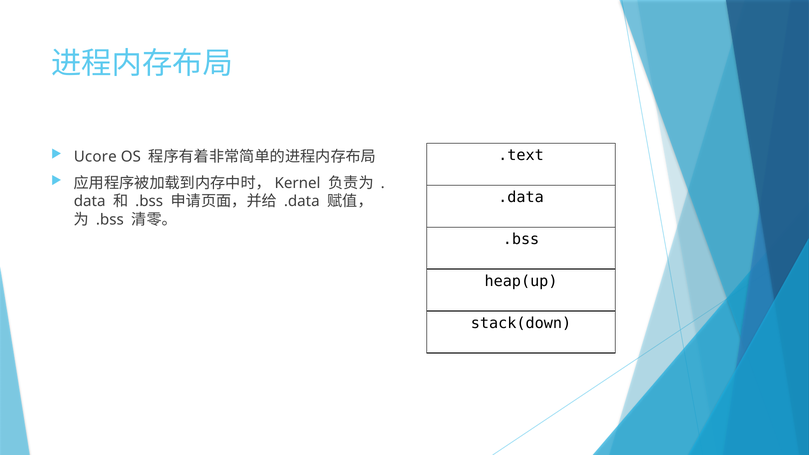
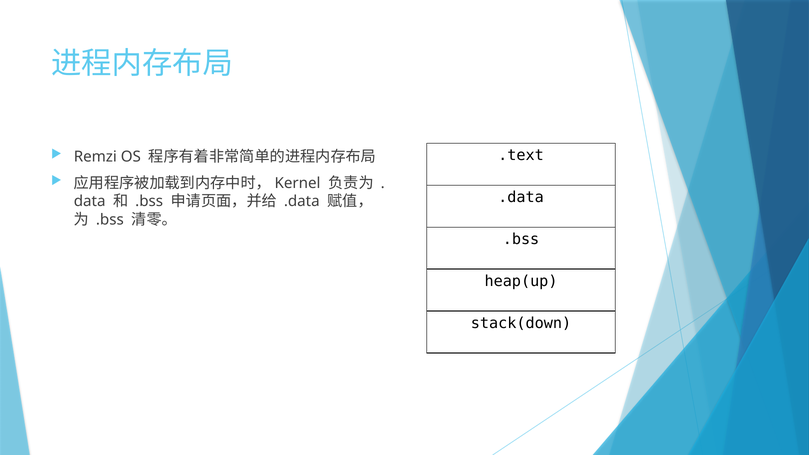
Ucore: Ucore -> Remzi
